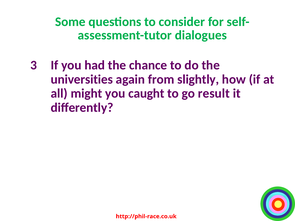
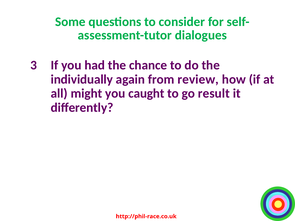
universities: universities -> individually
slightly: slightly -> review
